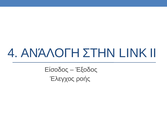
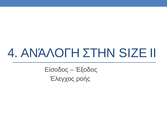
LINK: LINK -> SIZE
